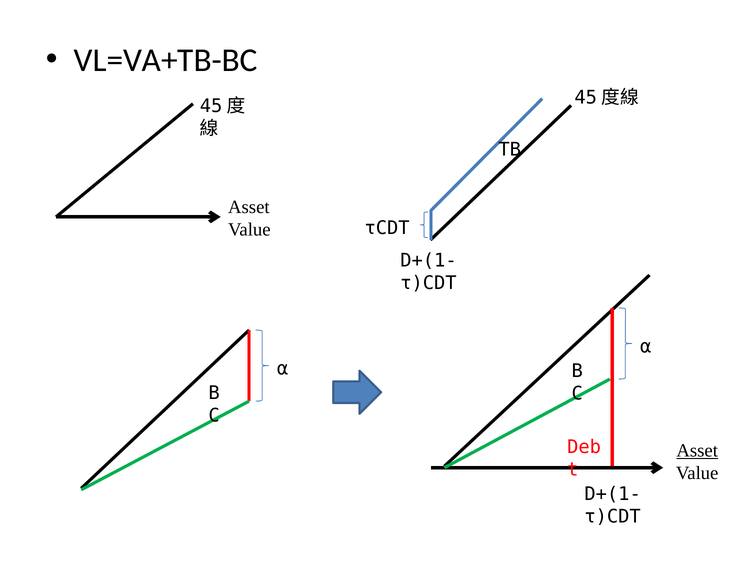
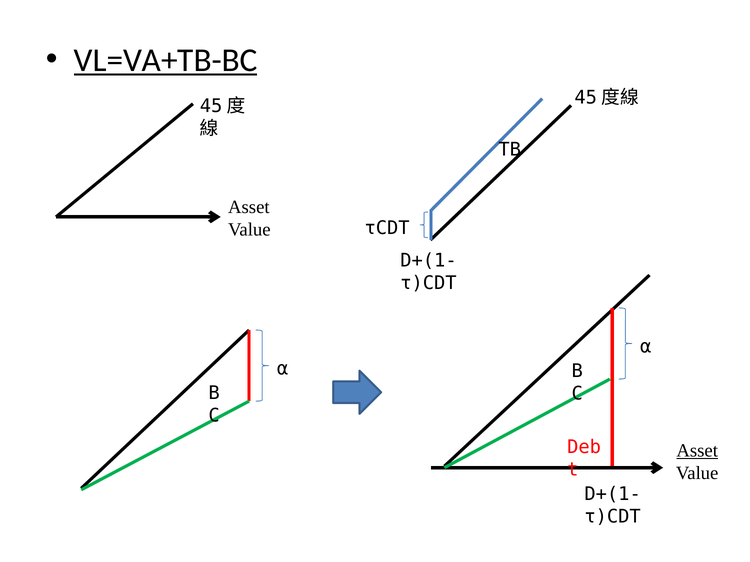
VL=VA+TB-BC underline: none -> present
